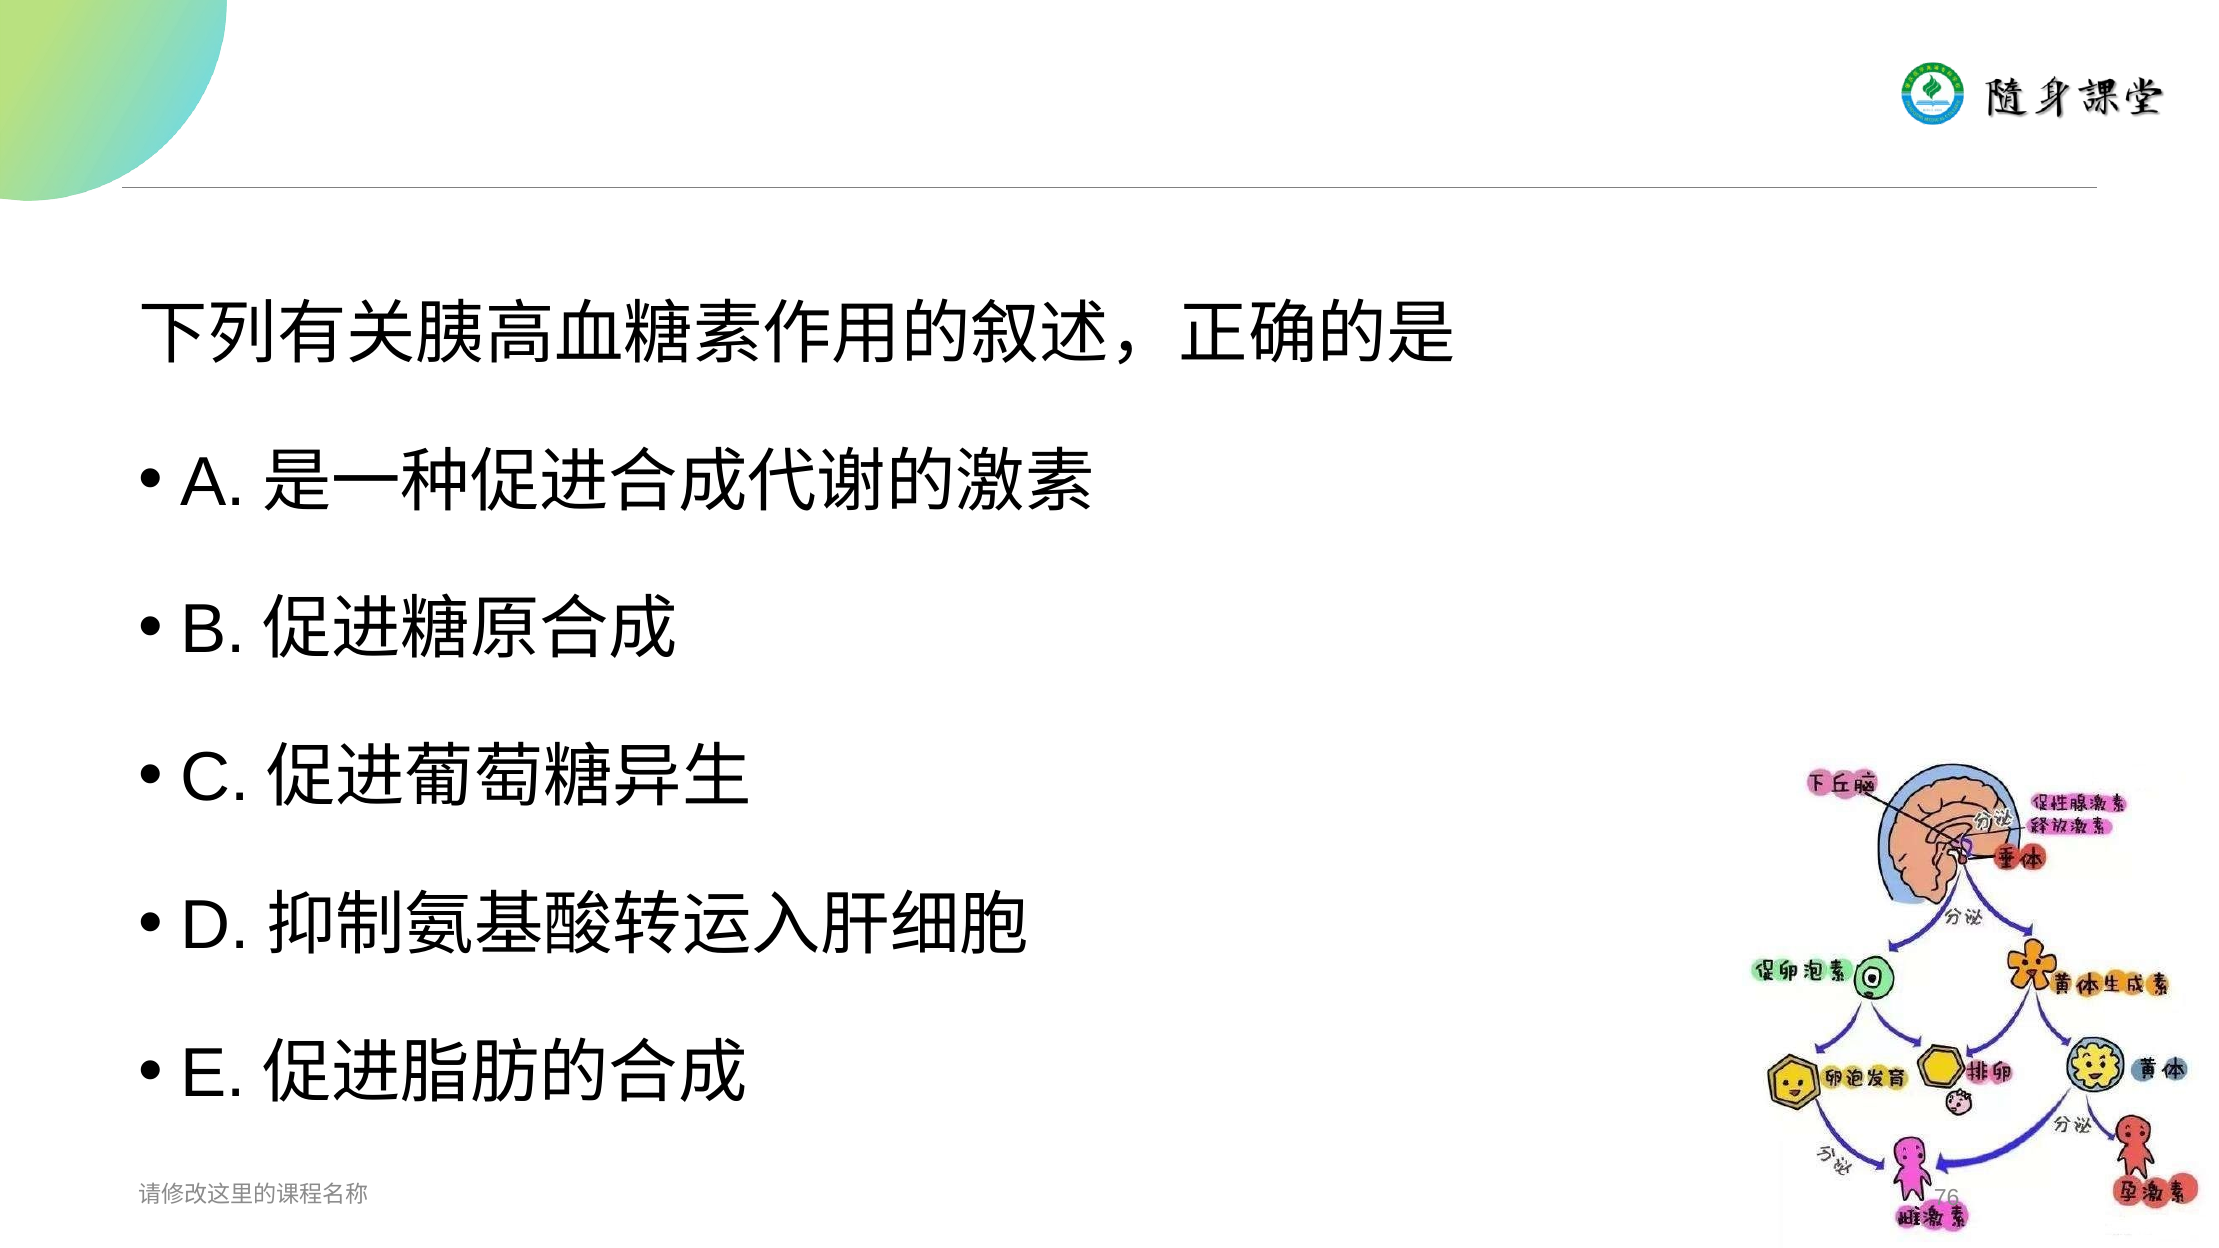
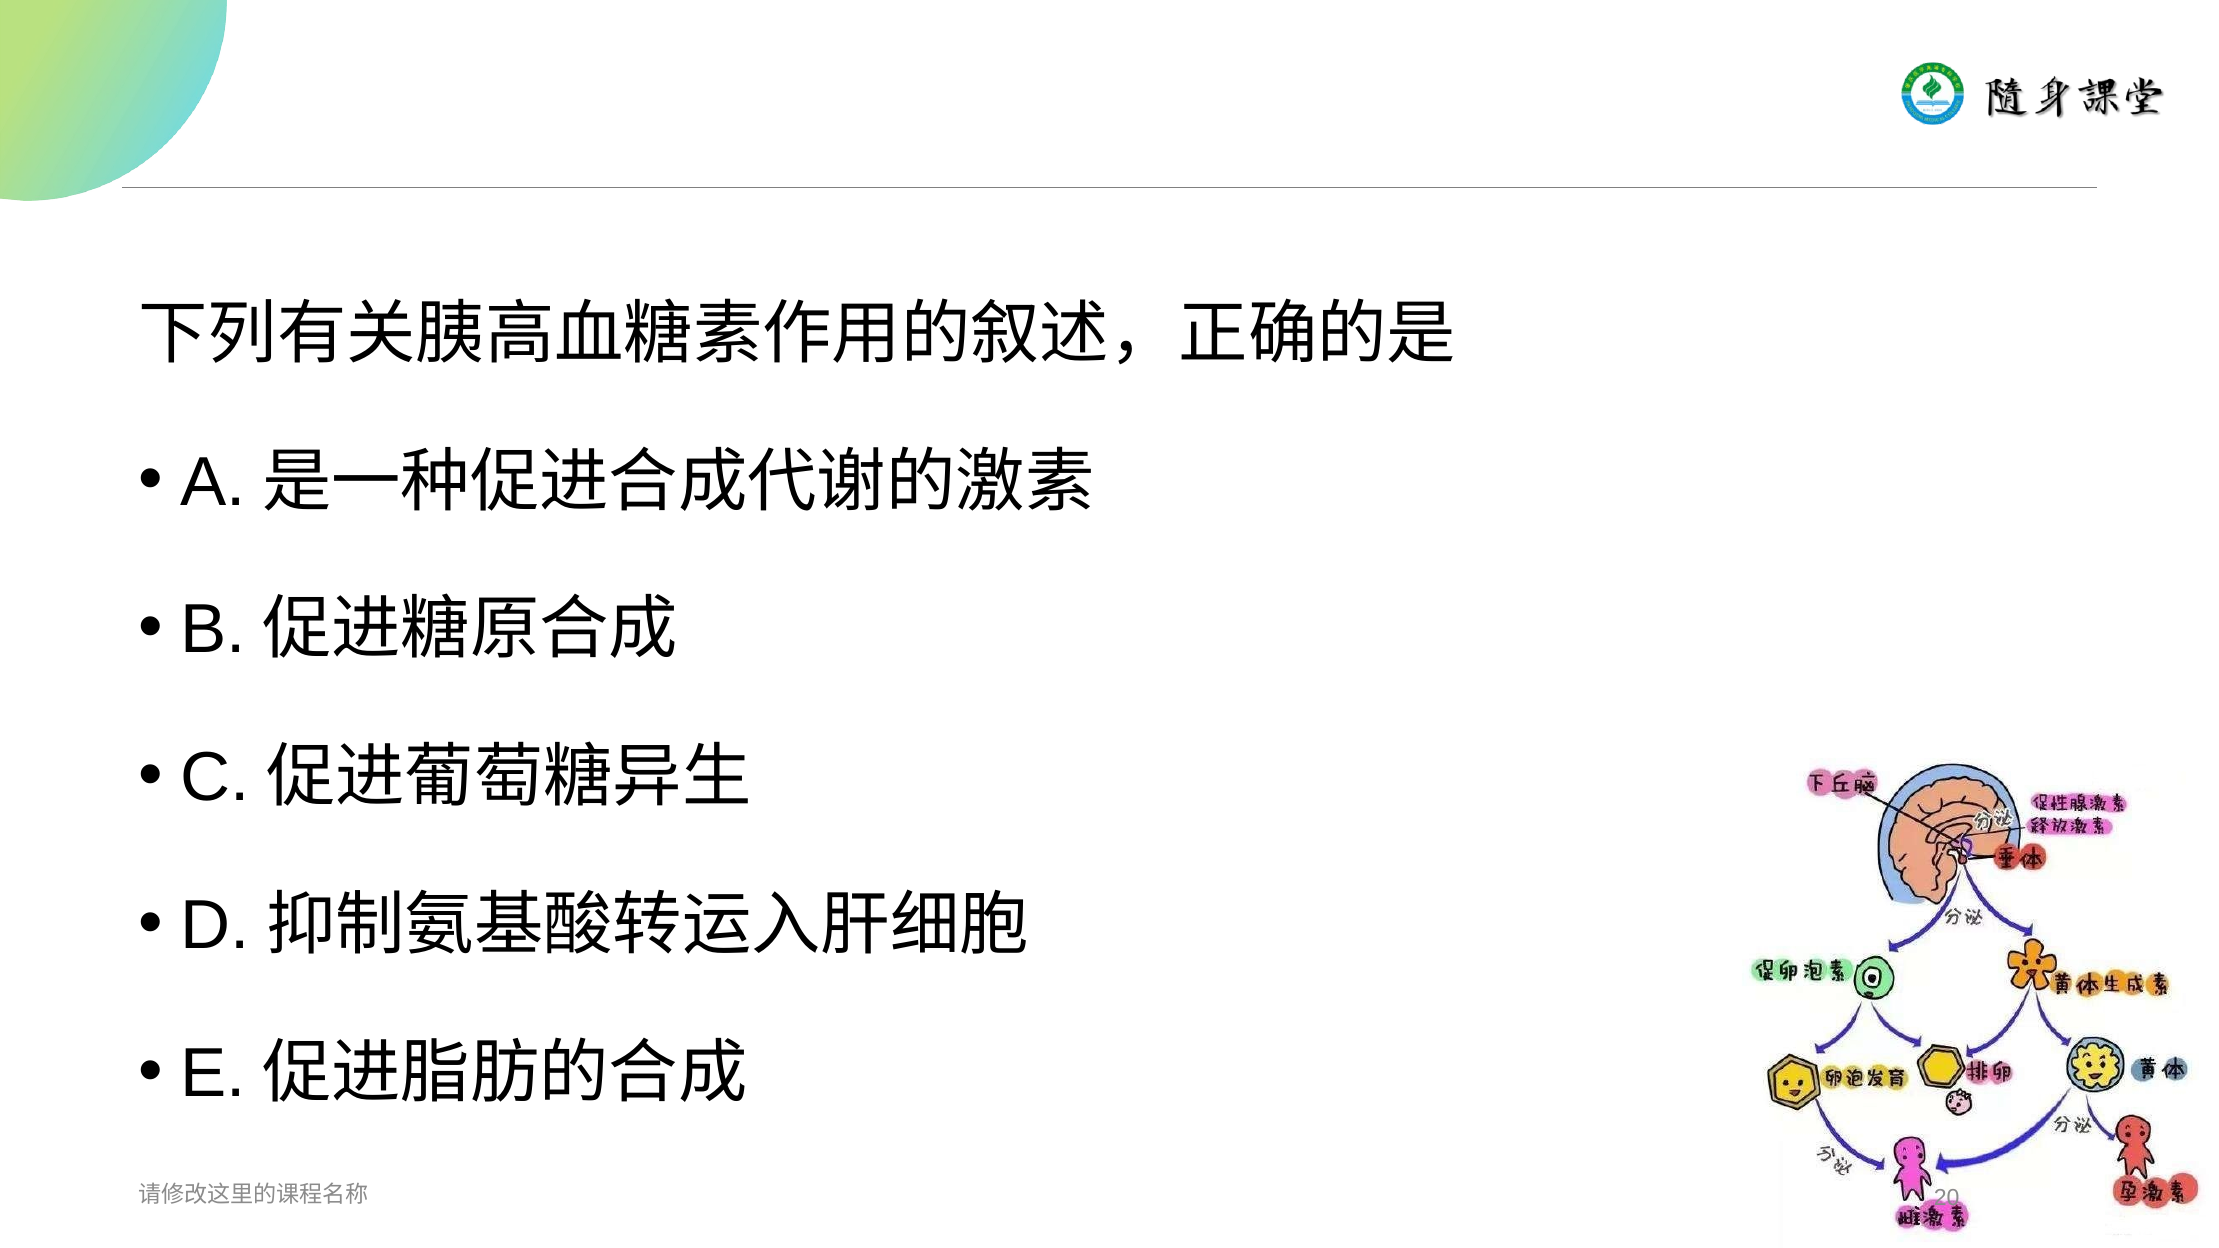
76: 76 -> 20
